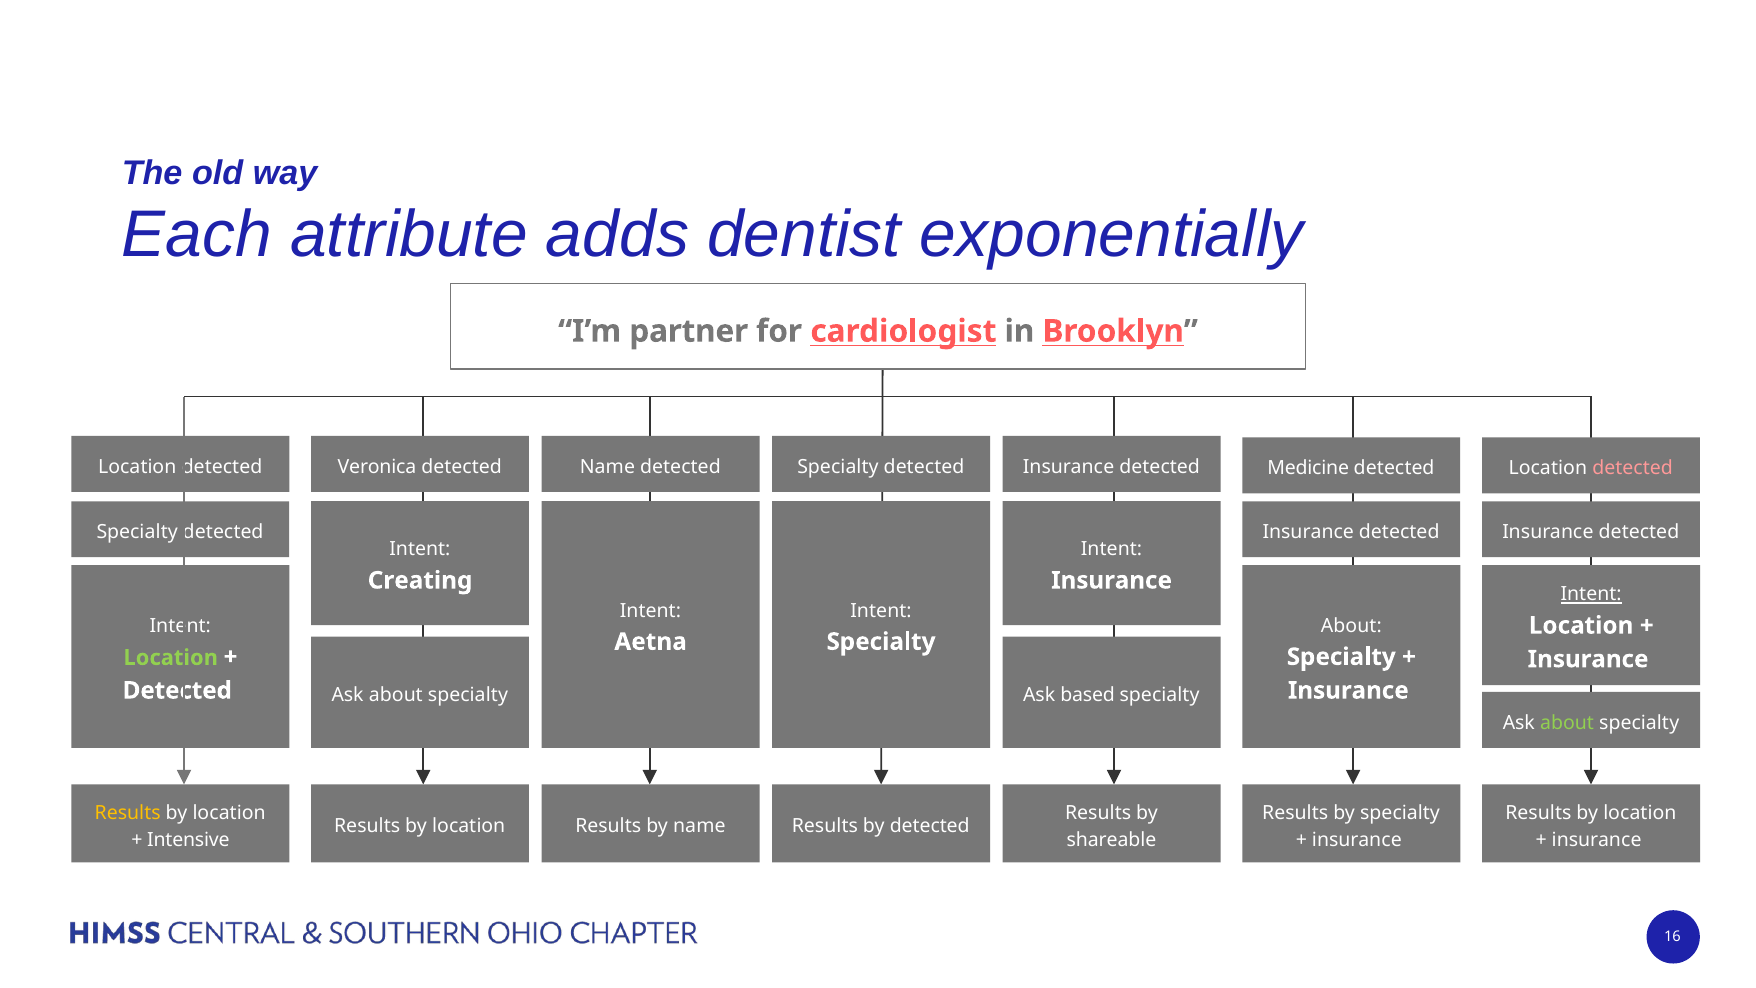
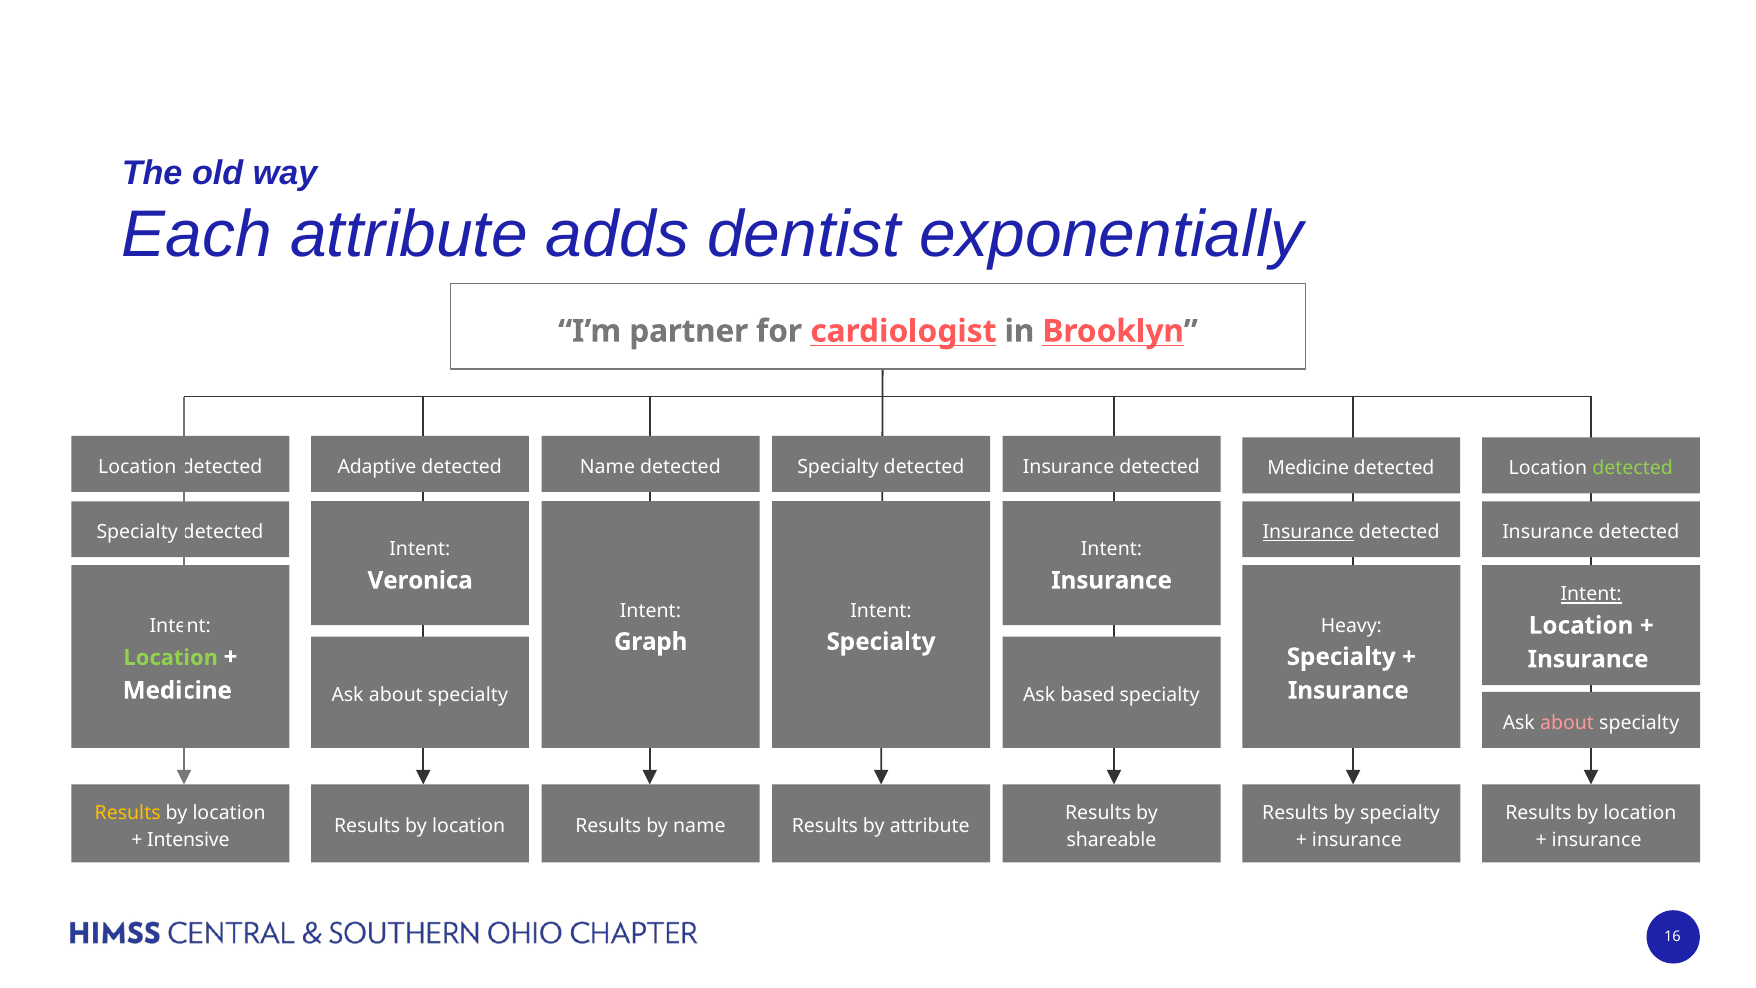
Veronica: Veronica -> Adaptive
detected at (1633, 468) colour: pink -> light green
Insurance at (1308, 532) underline: none -> present
Creating: Creating -> Veronica
About at (1351, 626): About -> Heavy
Aetna: Aetna -> Graph
Detected at (177, 690): Detected -> Medicine
about at (1567, 723) colour: light green -> pink
by detected: detected -> attribute
